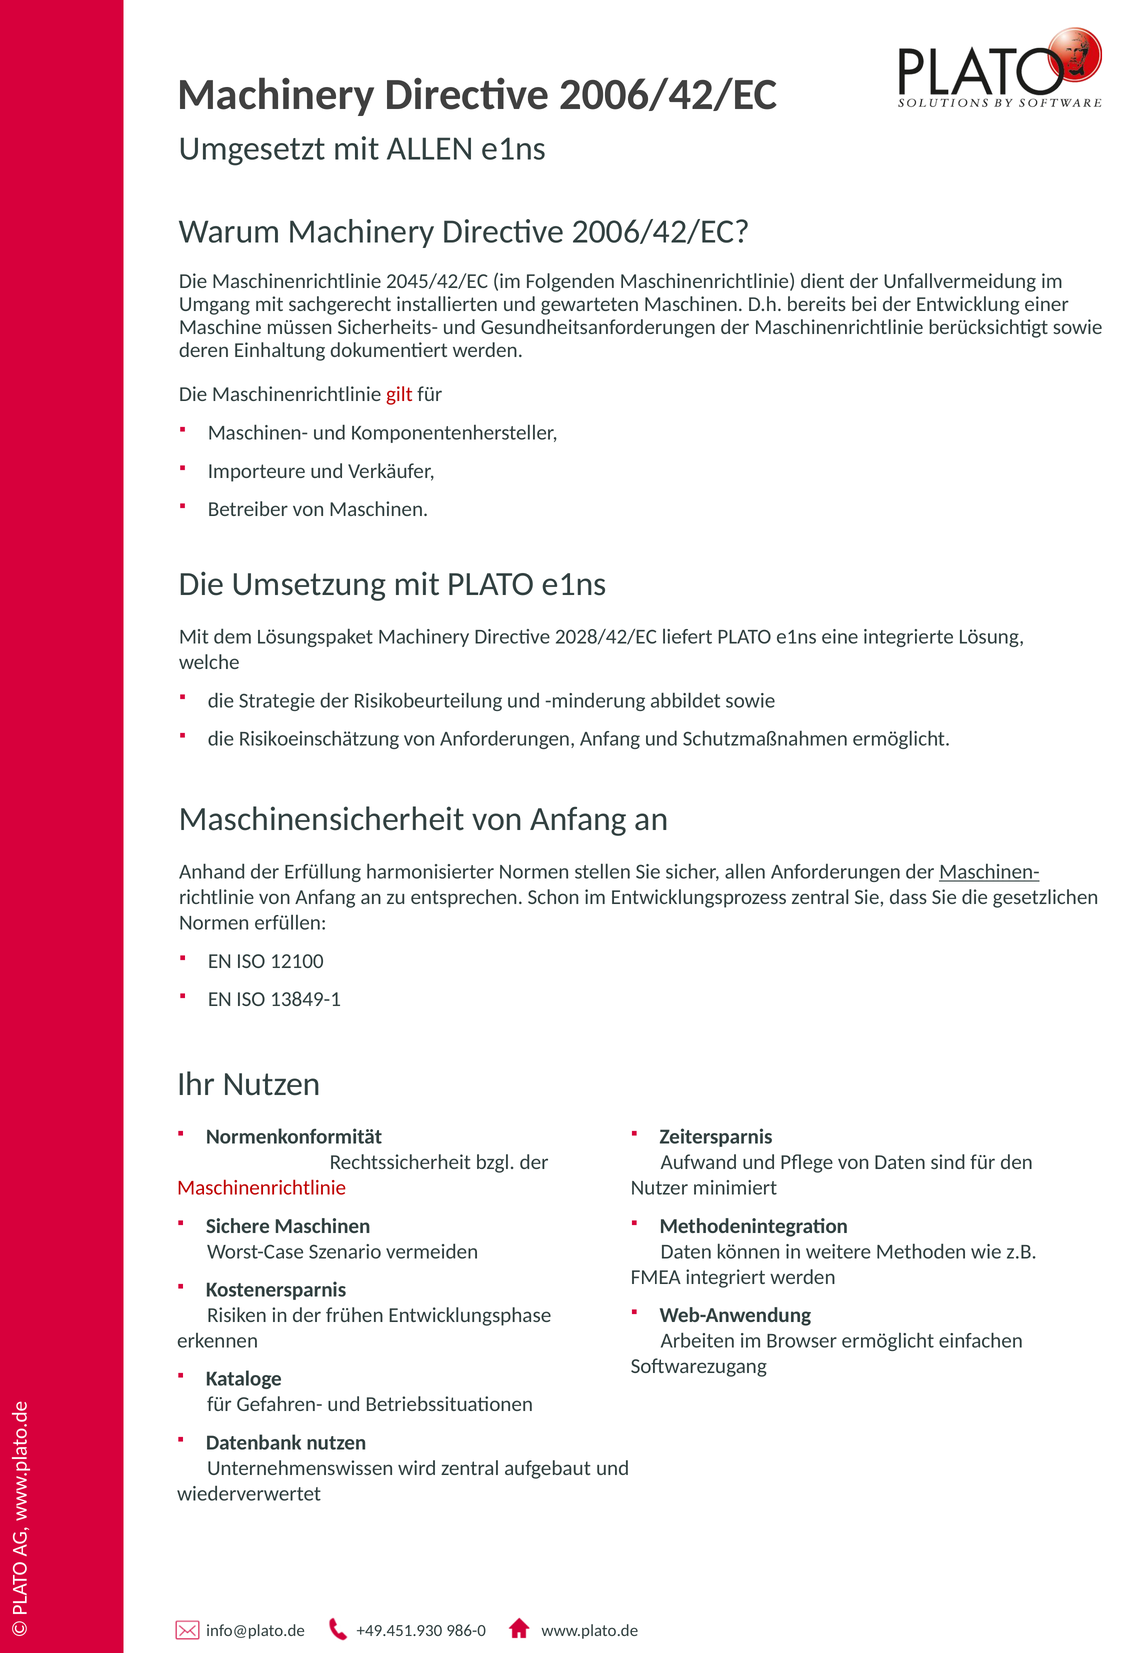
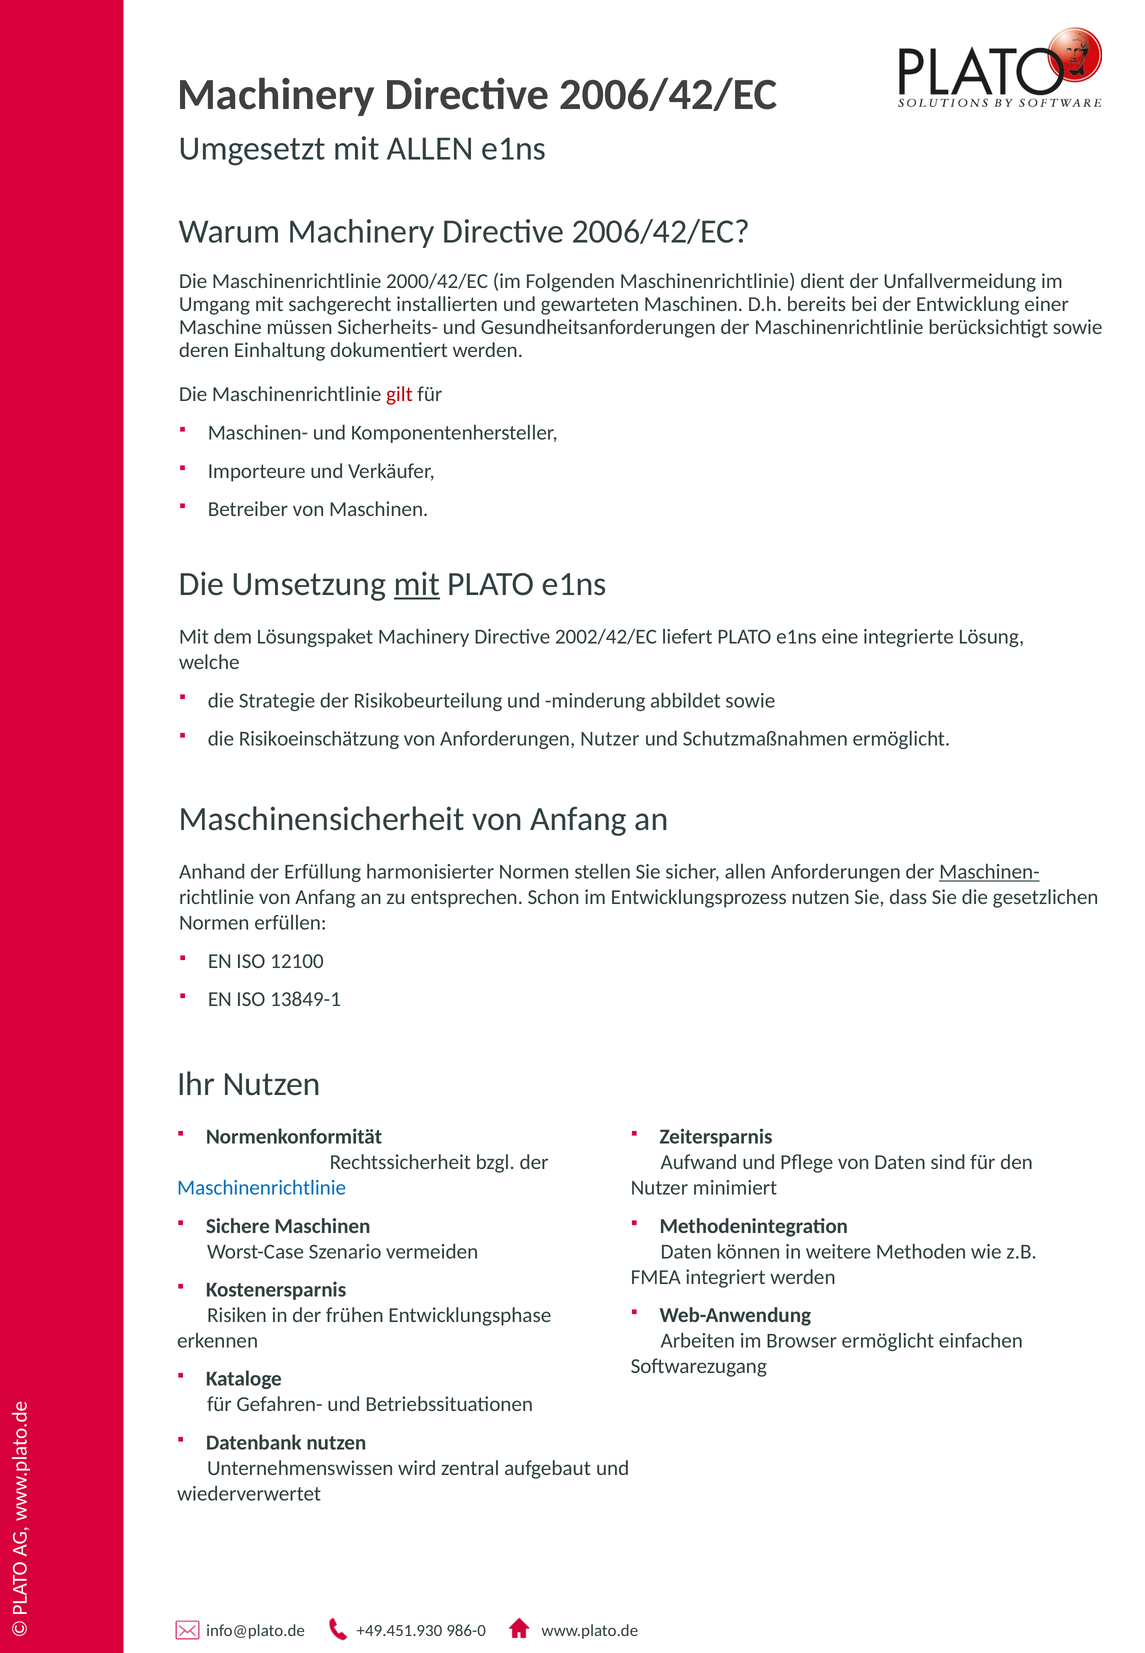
2045/42/EC: 2045/42/EC -> 2000/42/EC
mit at (417, 584) underline: none -> present
2028/42/EC: 2028/42/EC -> 2002/42/EC
Anforderungen Anfang: Anfang -> Nutzer
Entwicklungsprozess zentral: zentral -> nutzen
Maschinenrichtlinie at (262, 1189) colour: red -> blue
